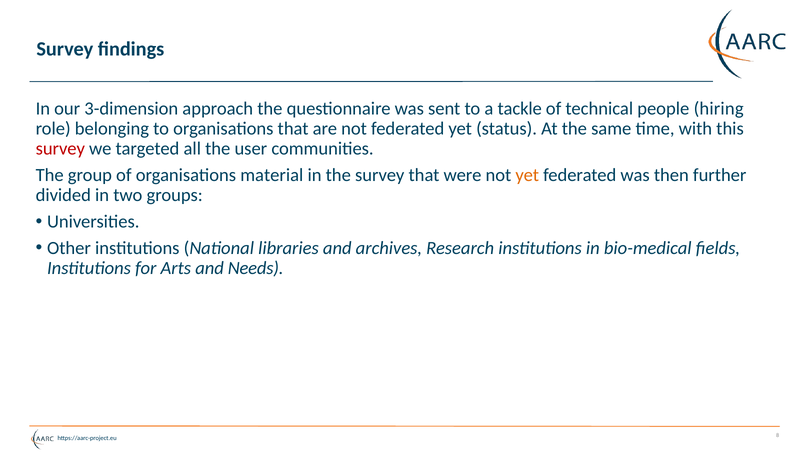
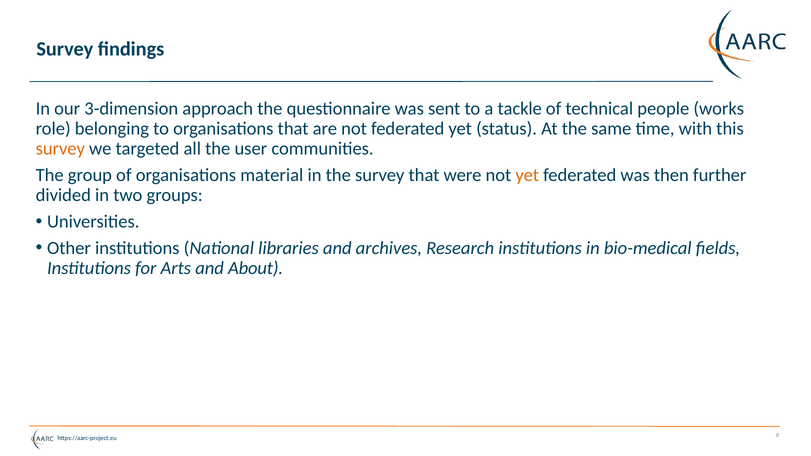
hiring: hiring -> works
survey at (60, 149) colour: red -> orange
Needs: Needs -> About
